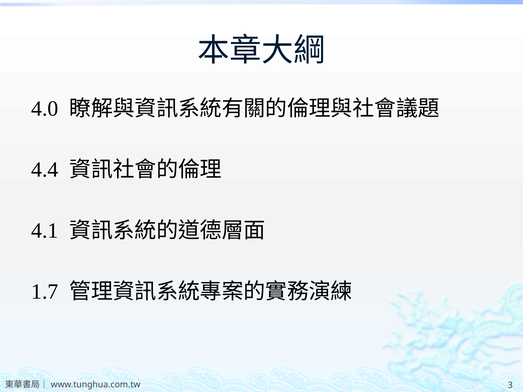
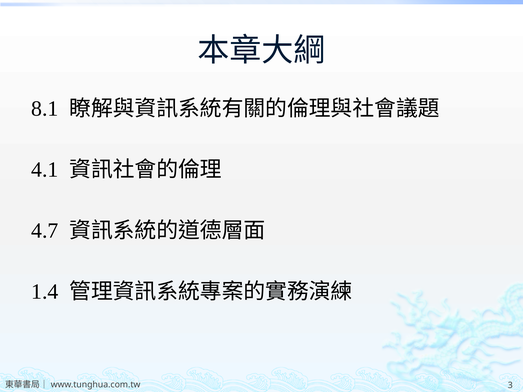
4.0: 4.0 -> 8.1
4.4: 4.4 -> 4.1
4.1: 4.1 -> 4.7
1.7: 1.7 -> 1.4
